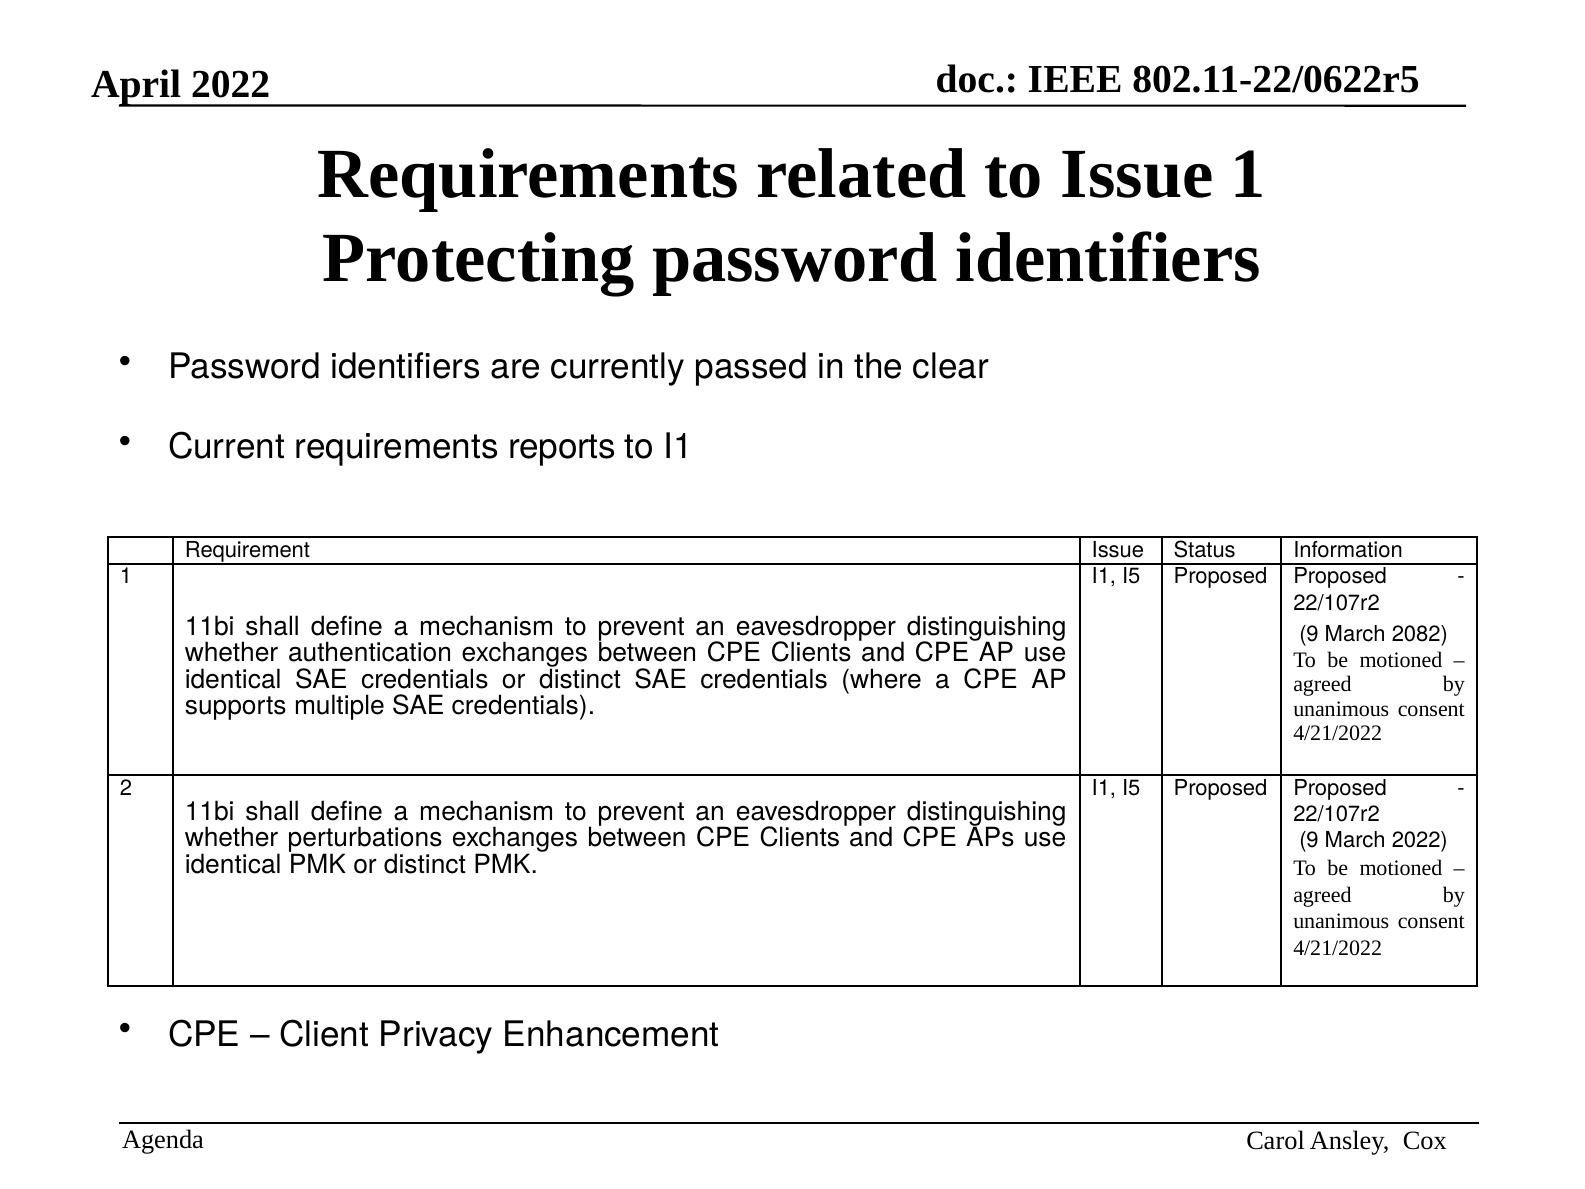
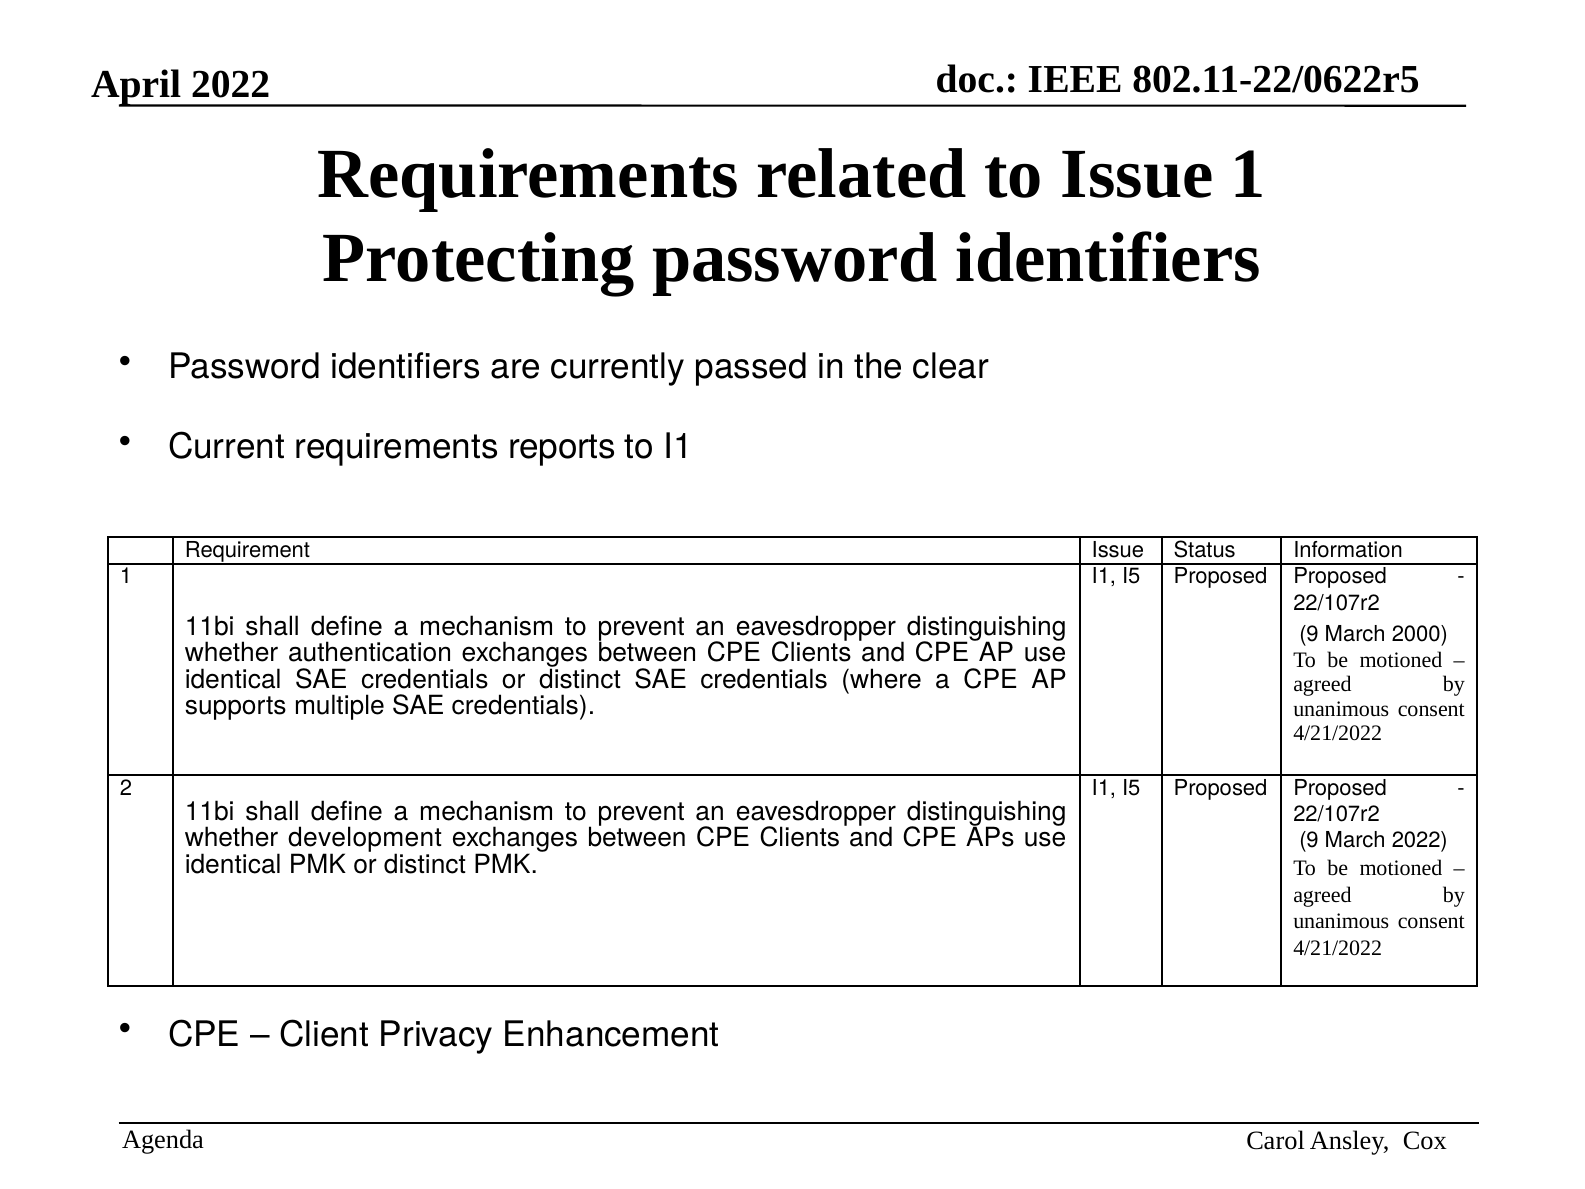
2082: 2082 -> 2000
perturbations: perturbations -> development
